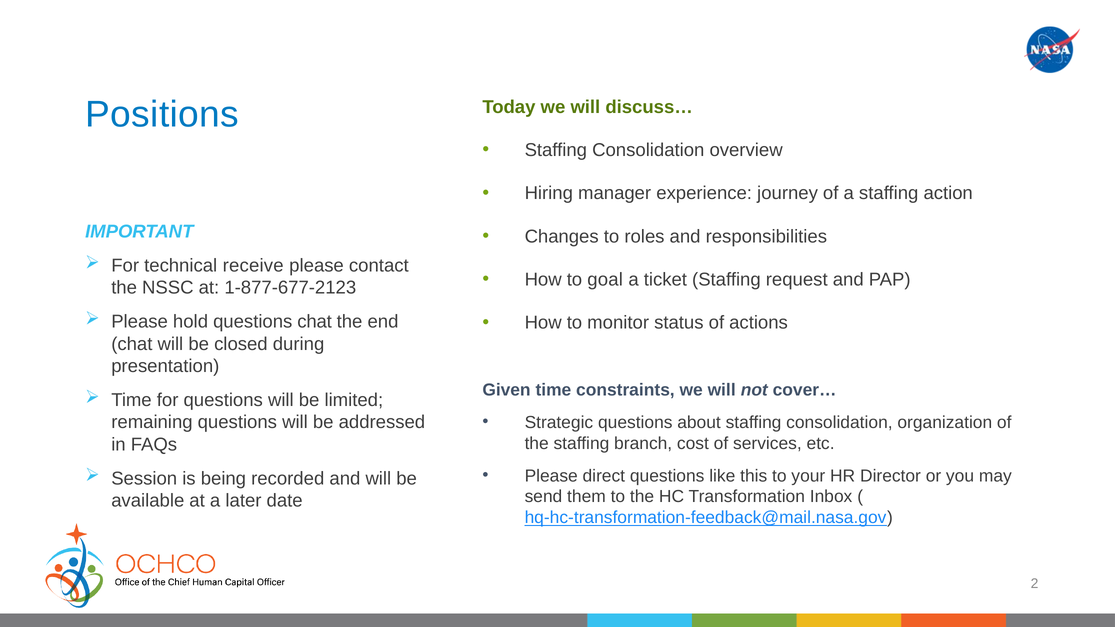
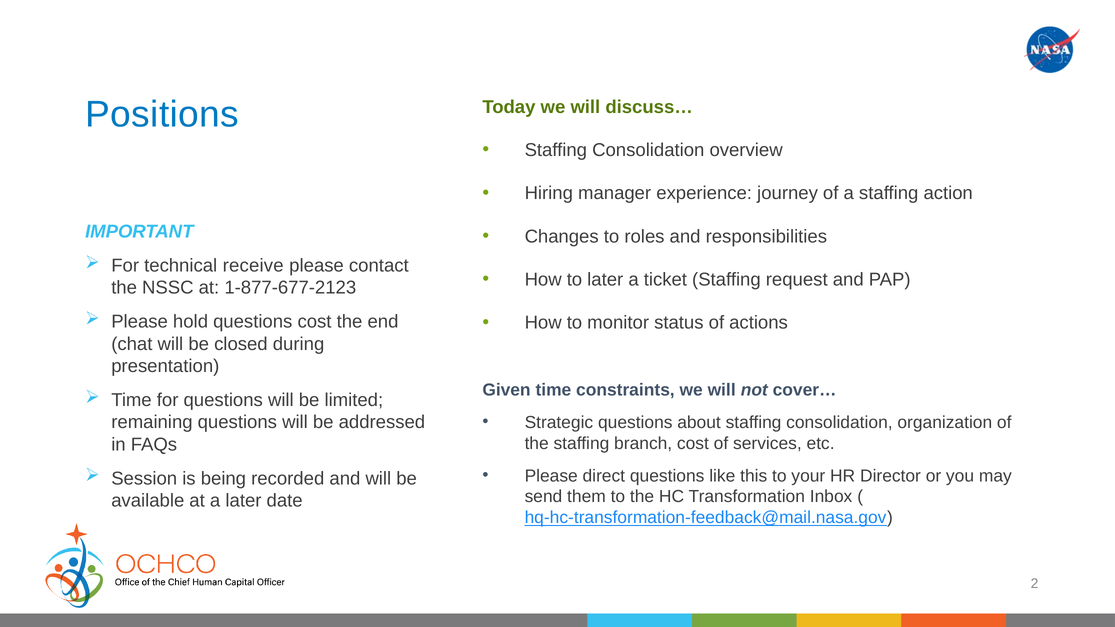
to goal: goal -> later
questions chat: chat -> cost
